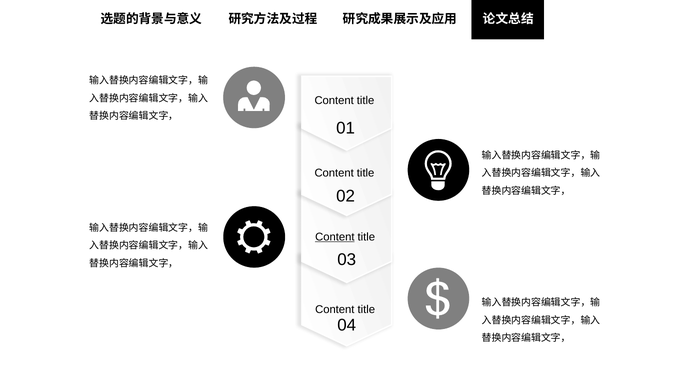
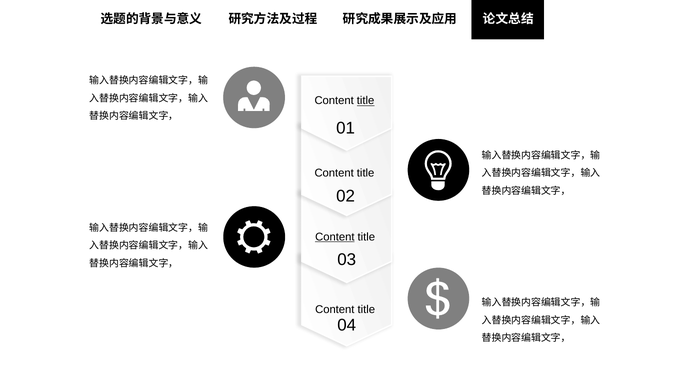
title at (366, 101) underline: none -> present
